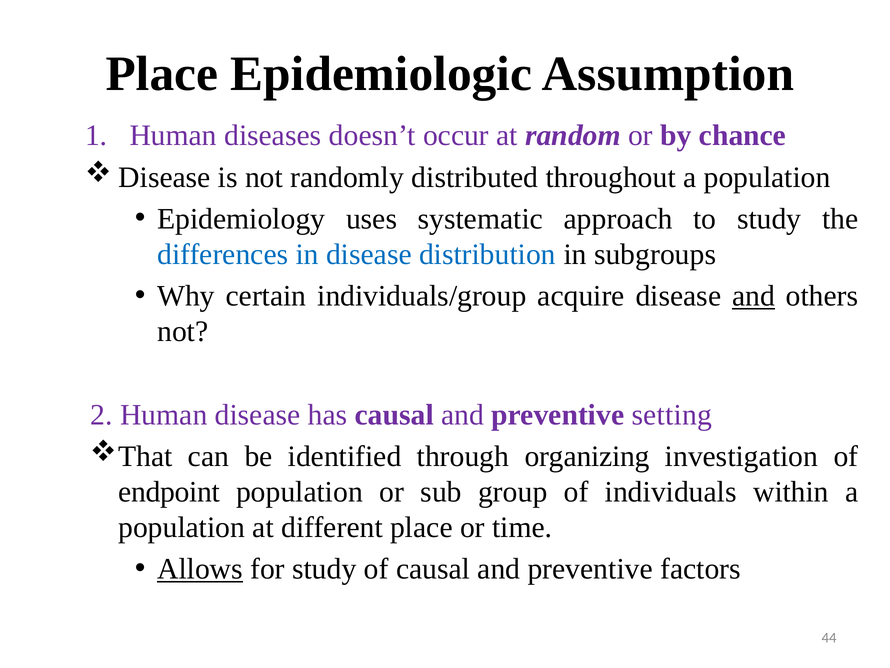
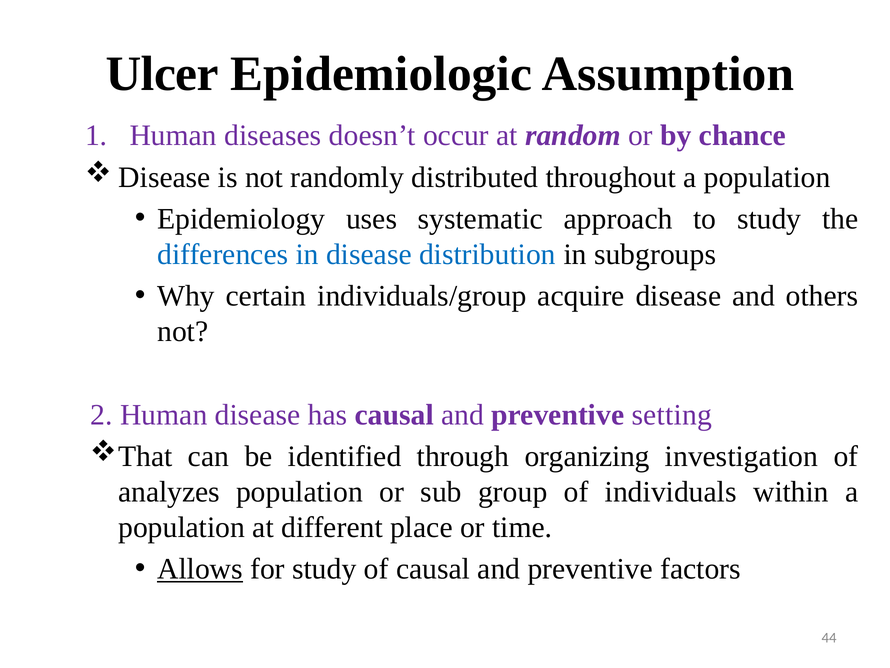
Place at (162, 74): Place -> Ulcer
and at (753, 296) underline: present -> none
endpoint: endpoint -> analyzes
